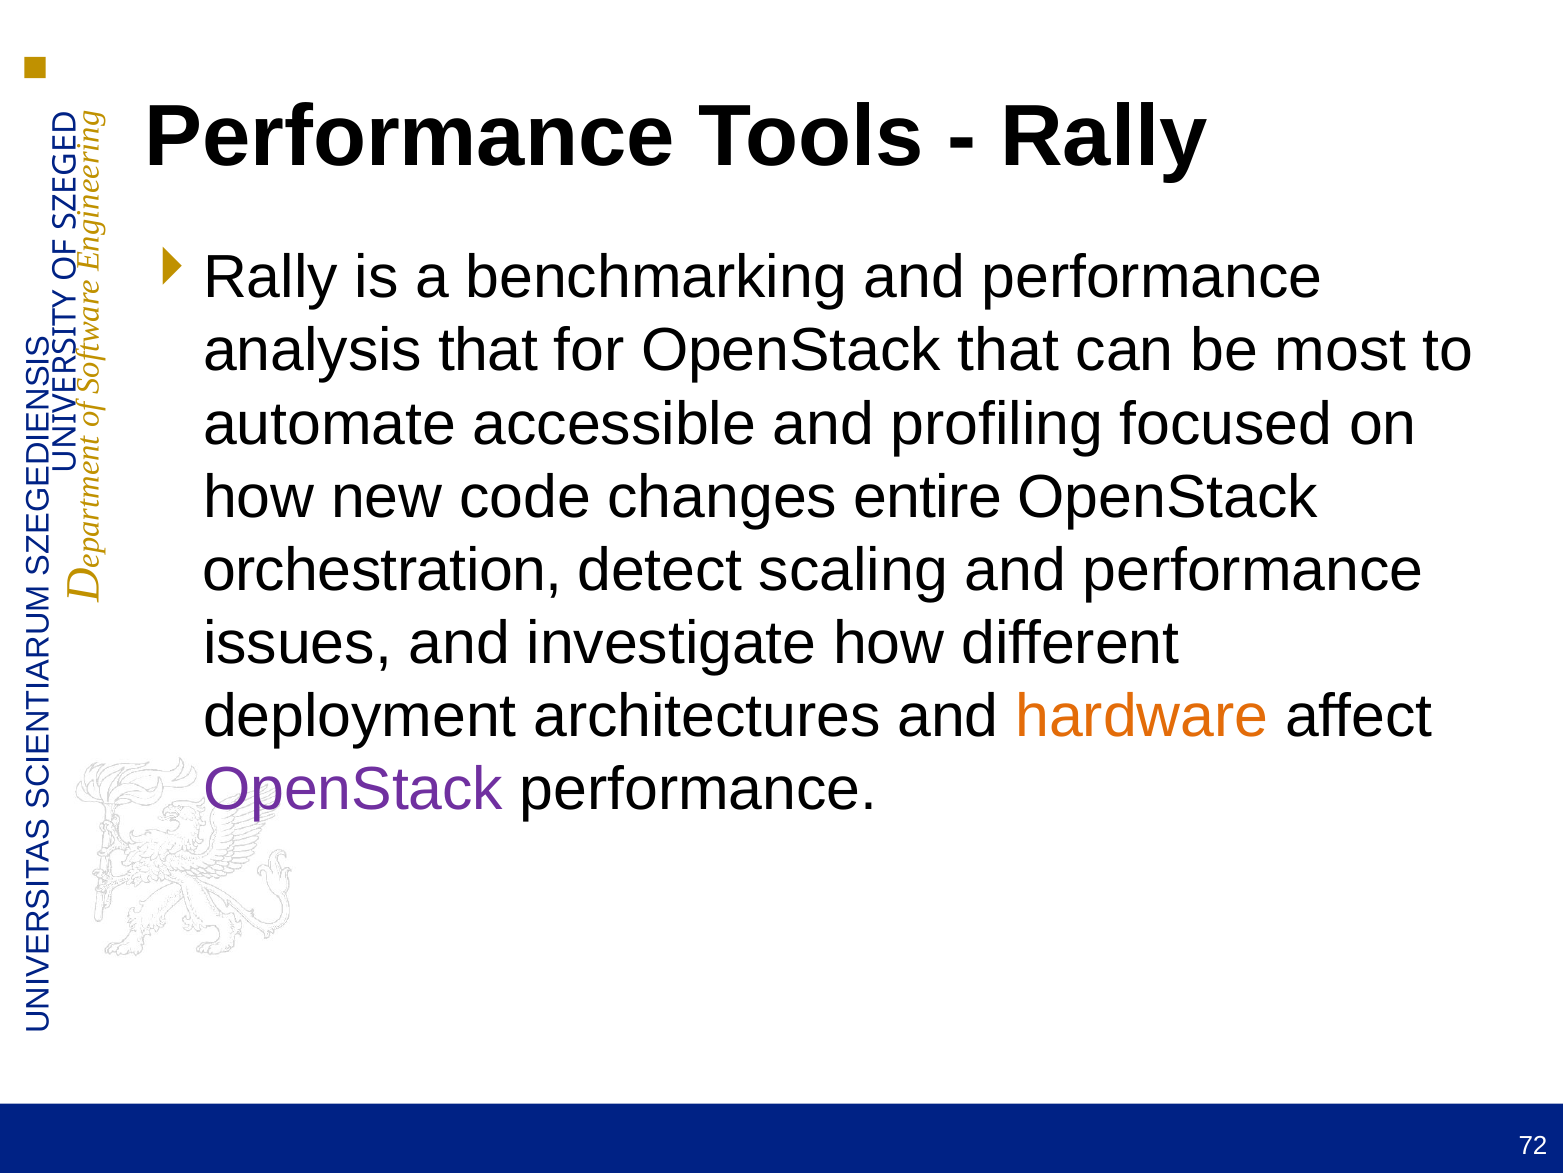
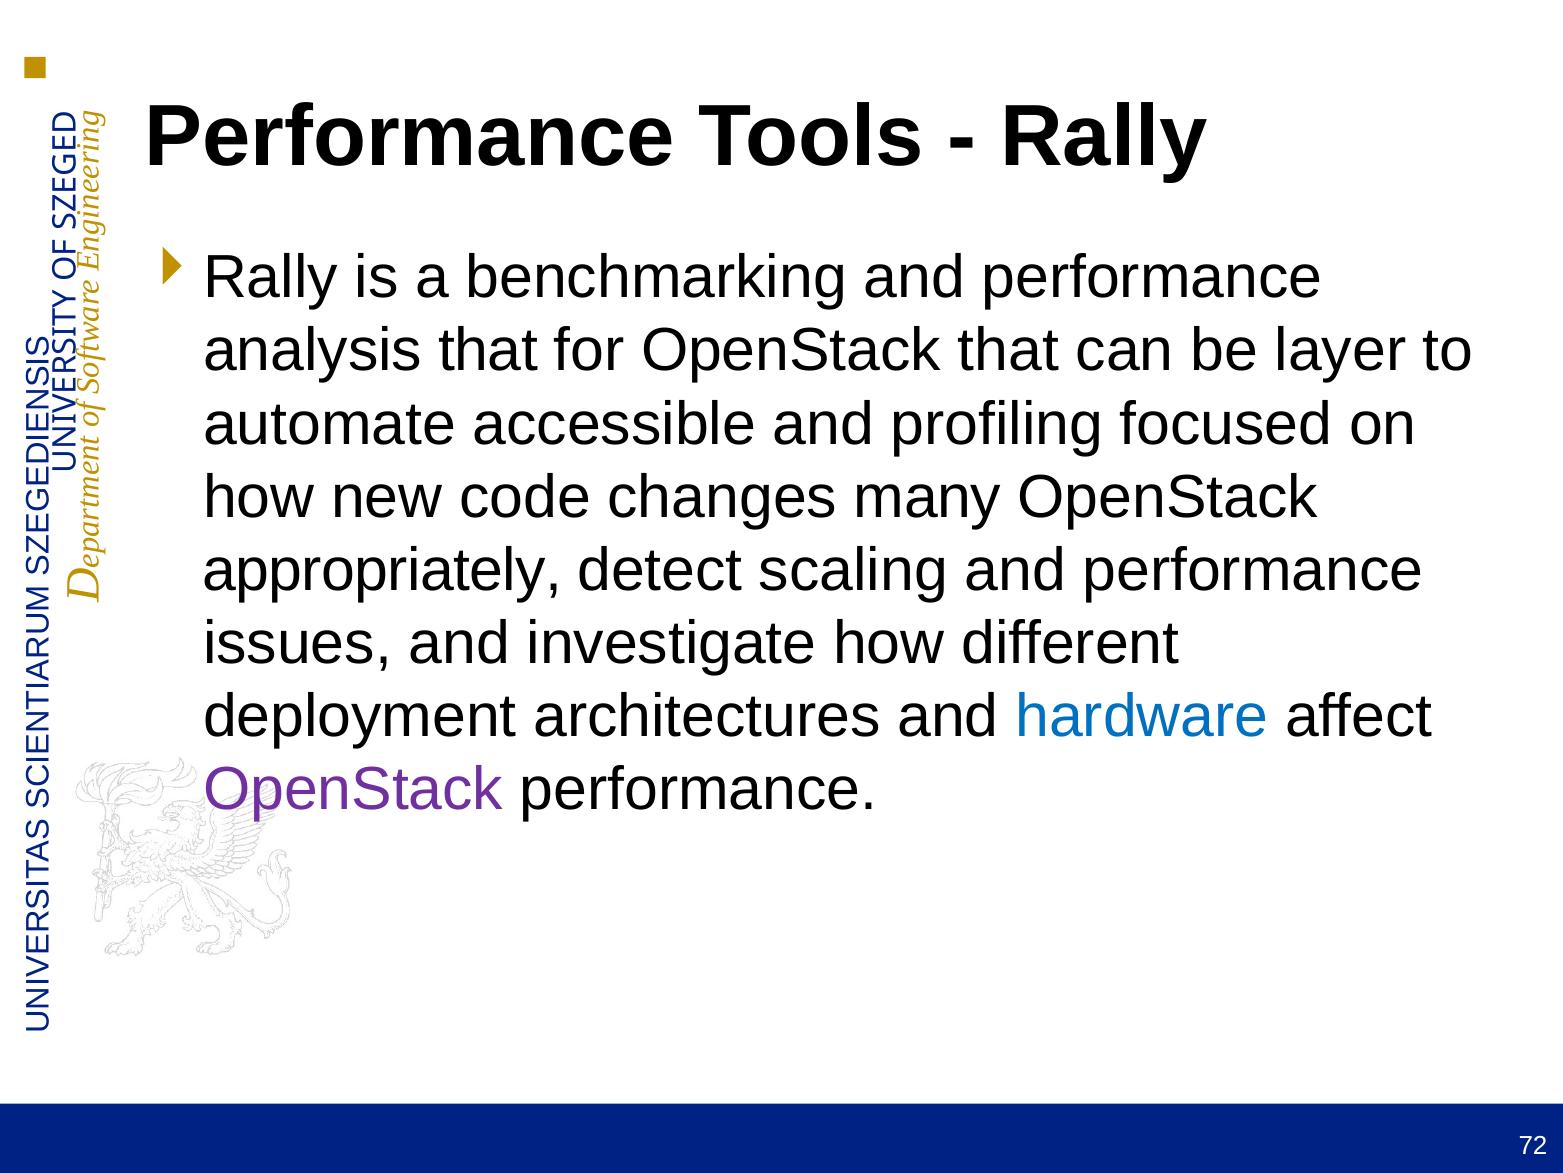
most: most -> layer
entire: entire -> many
orchestration: orchestration -> appropriately
hardware colour: orange -> blue
